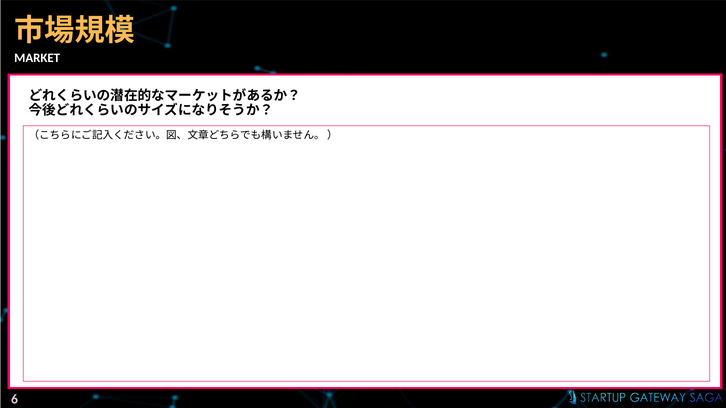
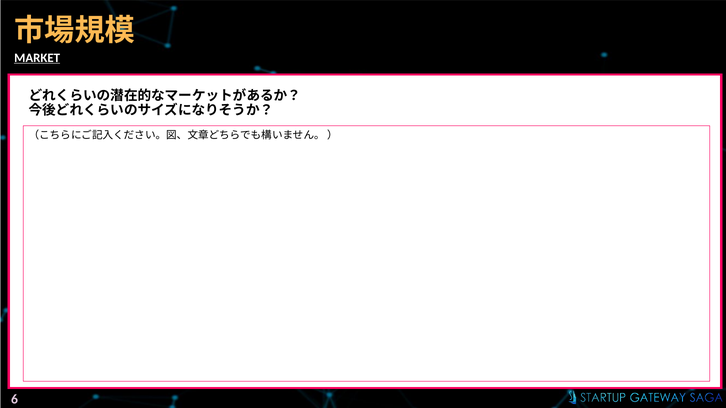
MARKET underline: none -> present
